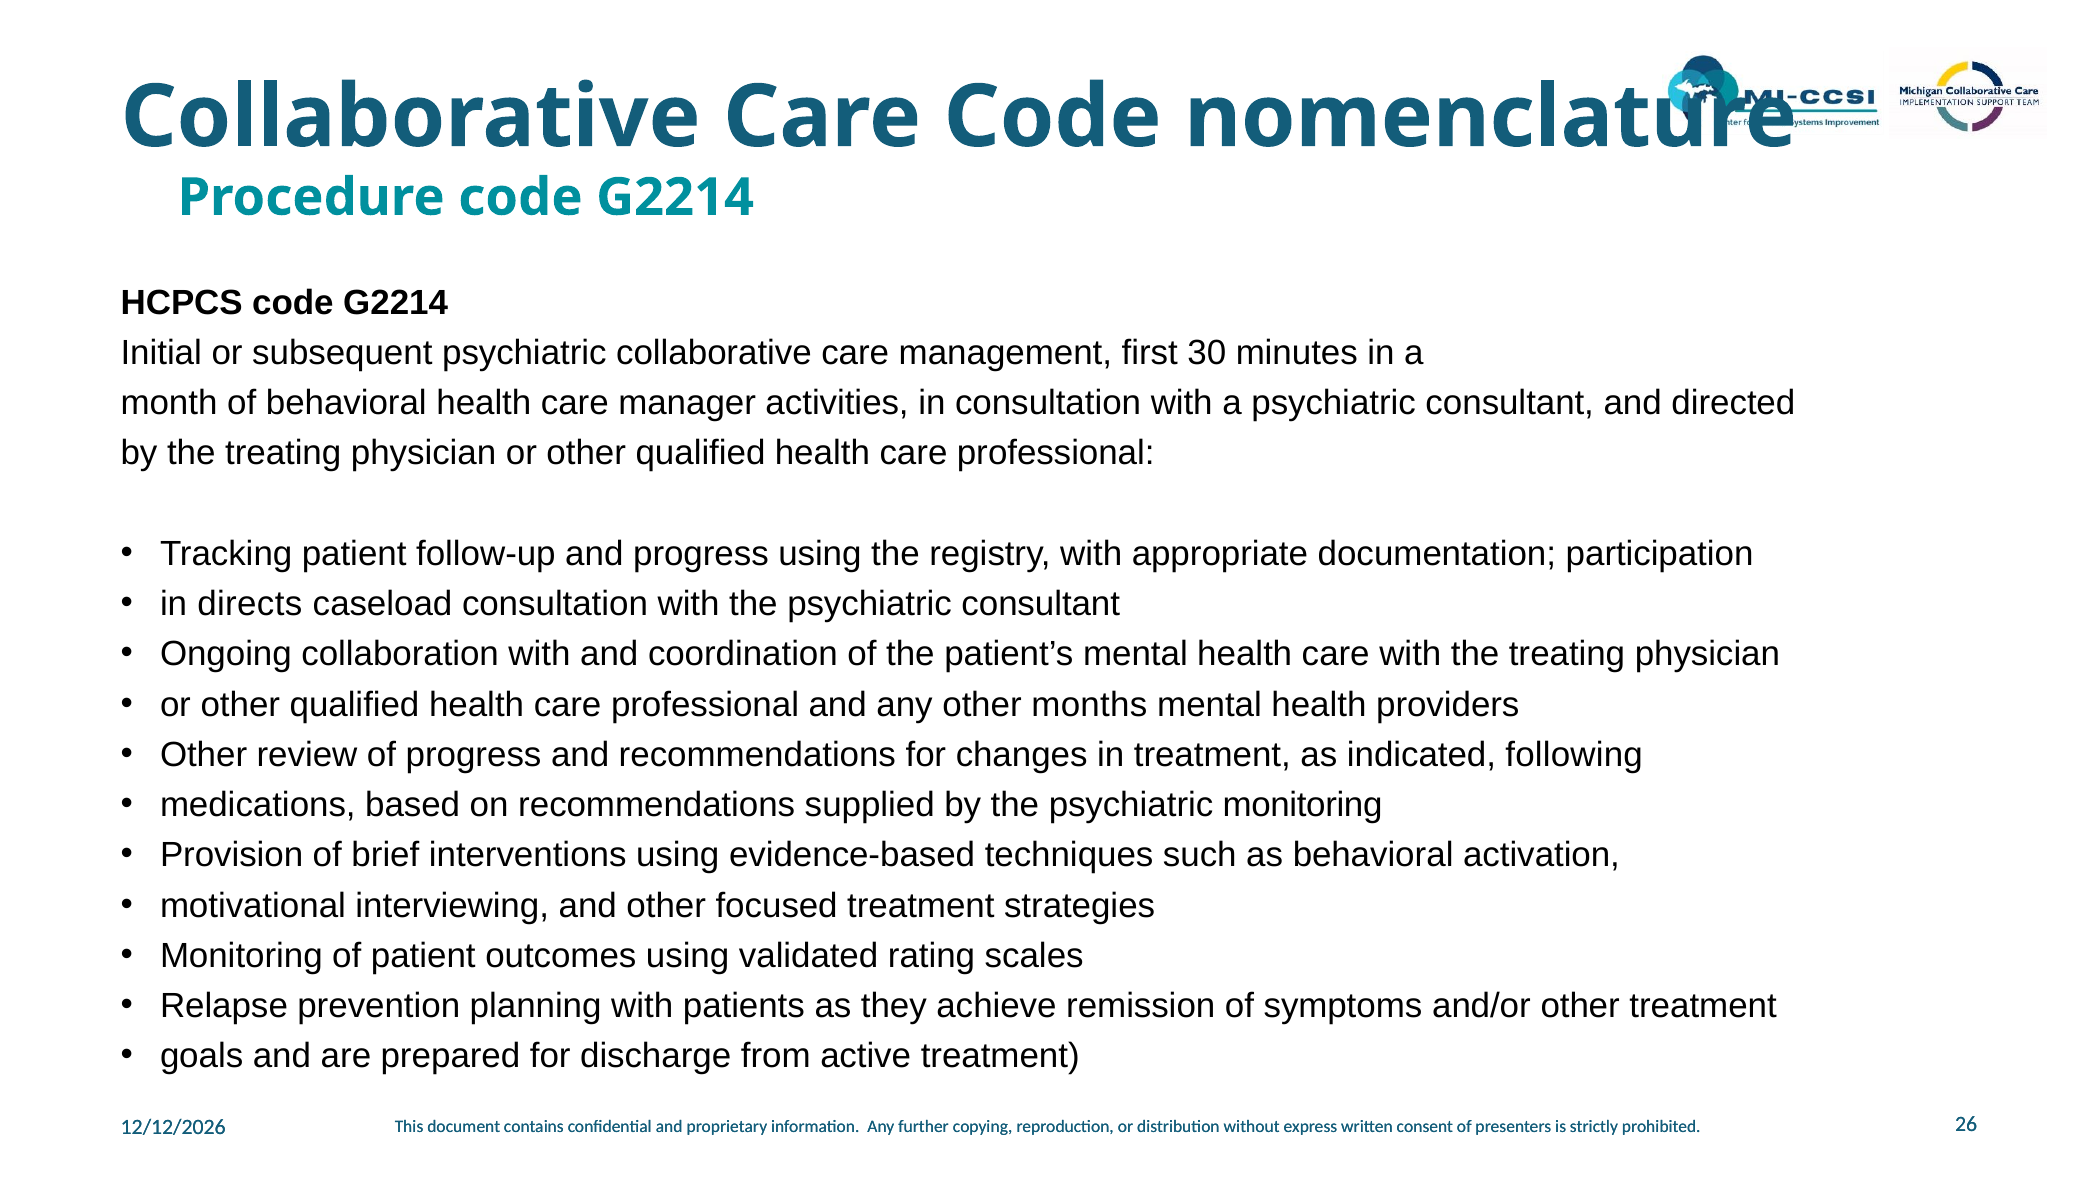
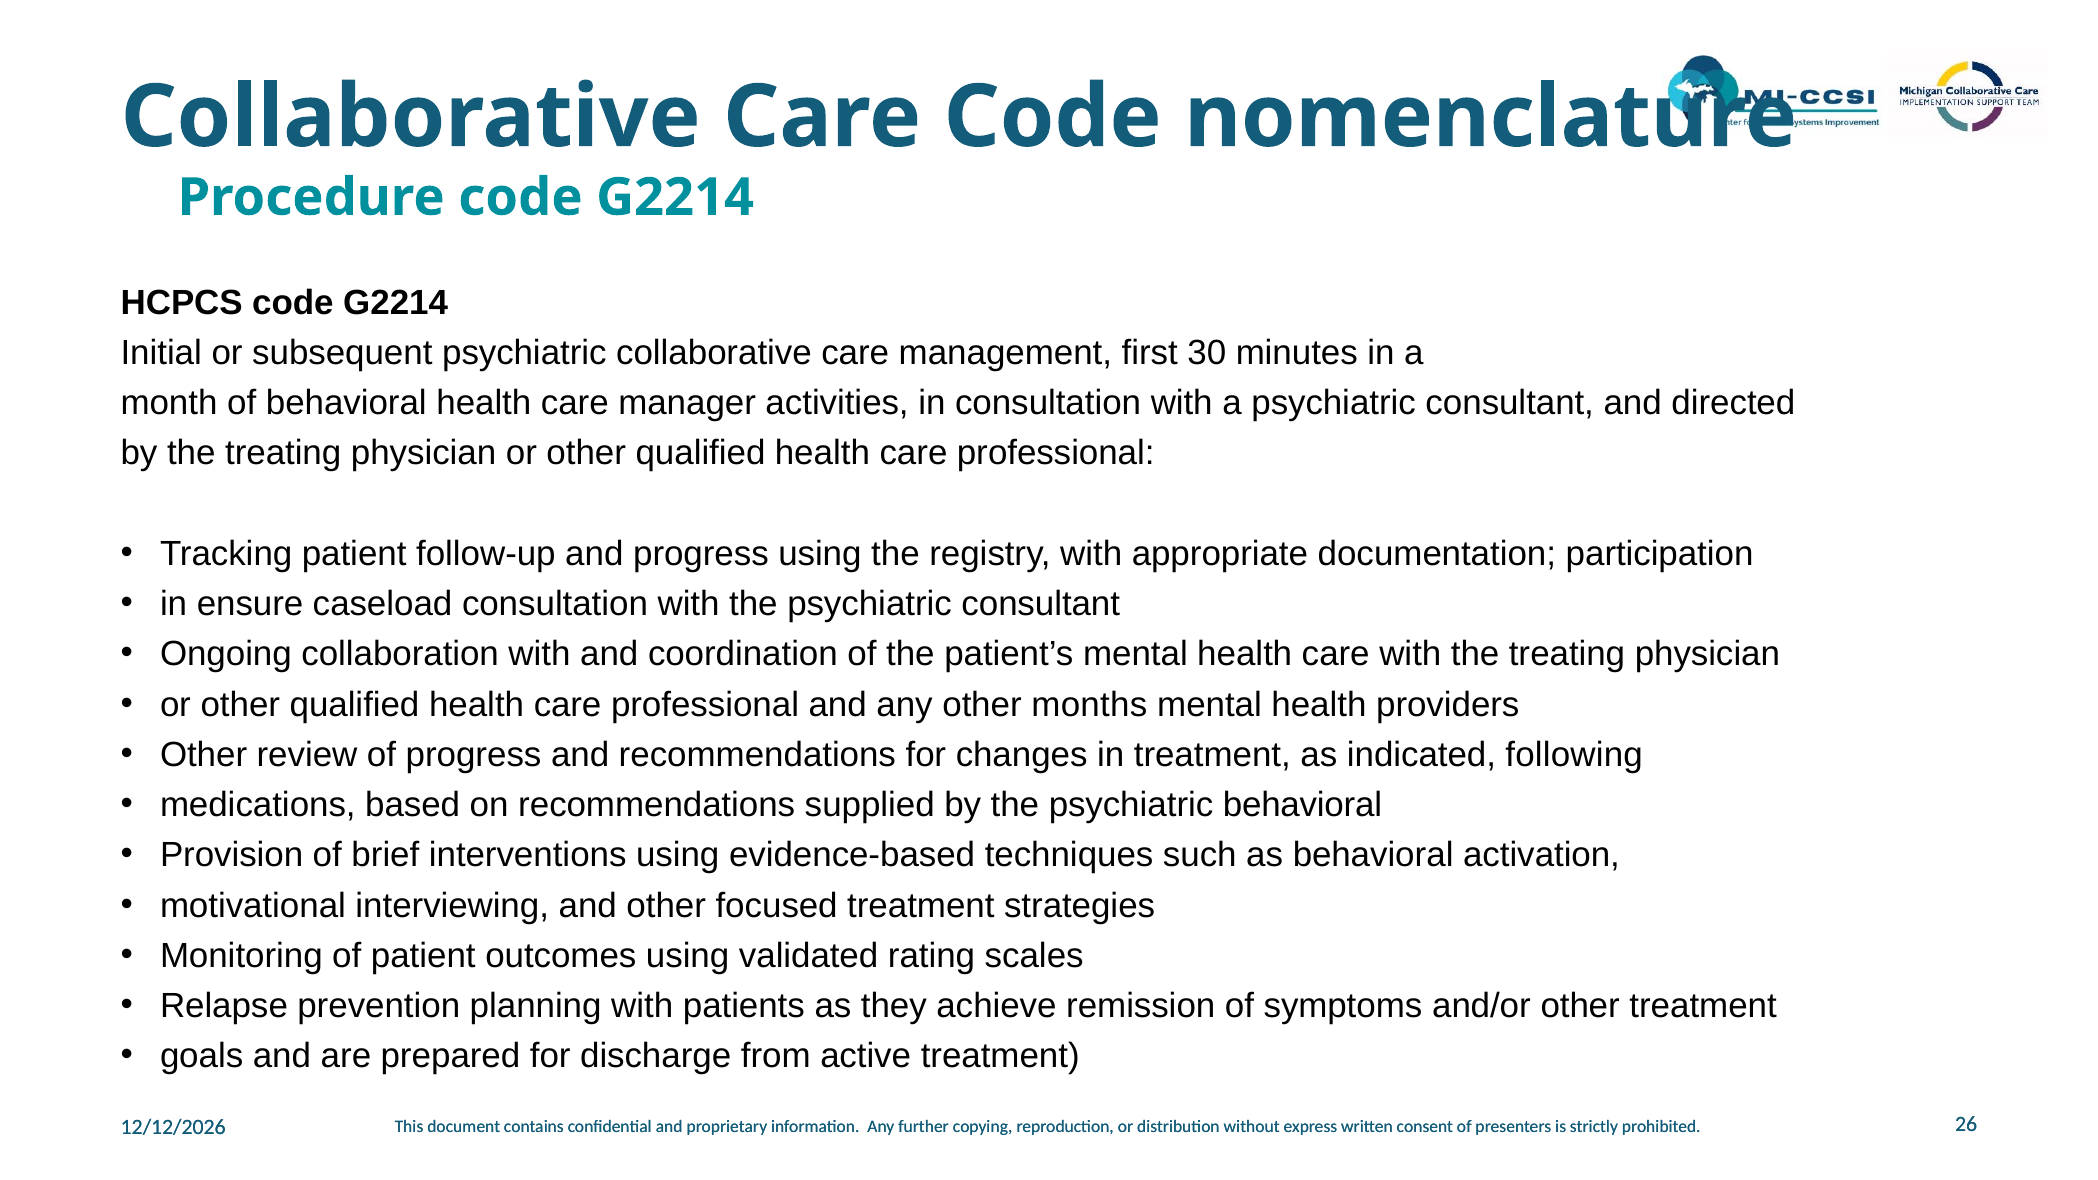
directs: directs -> ensure
psychiatric monitoring: monitoring -> behavioral
